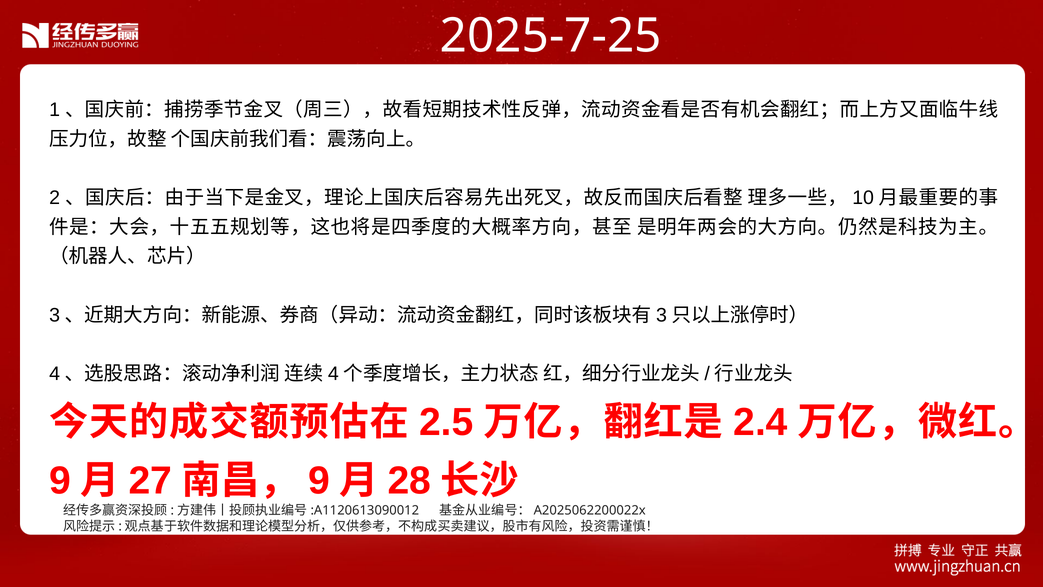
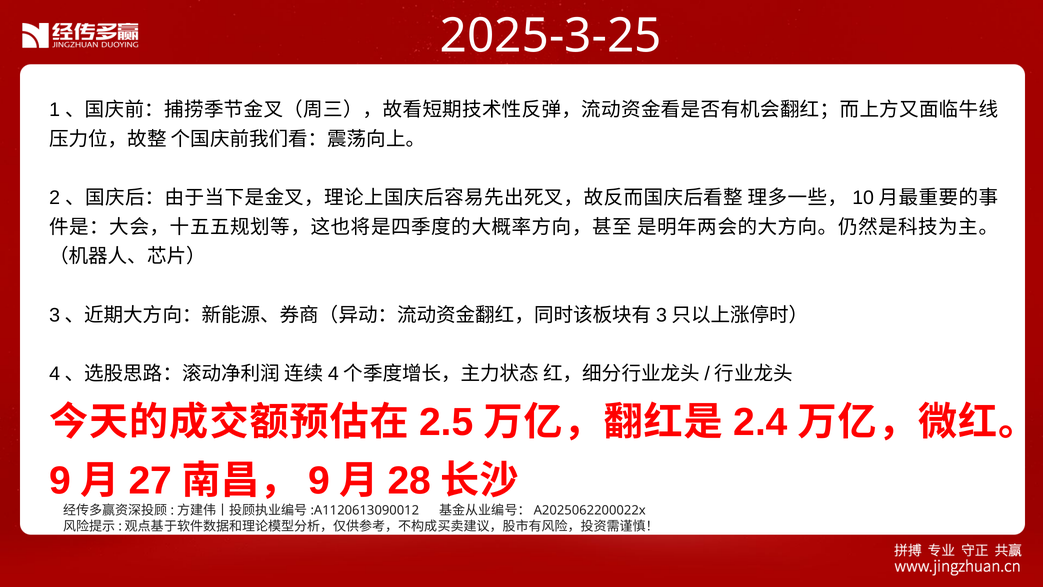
2025-7-25: 2025-7-25 -> 2025-3-25
